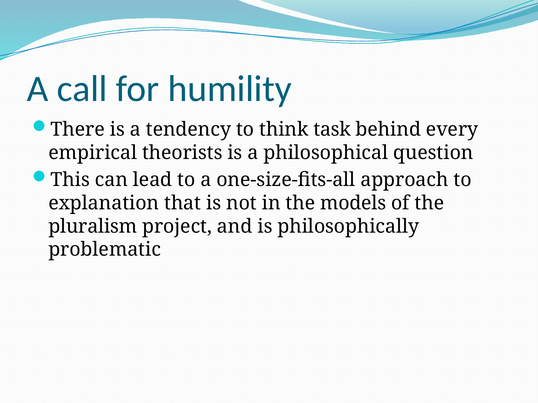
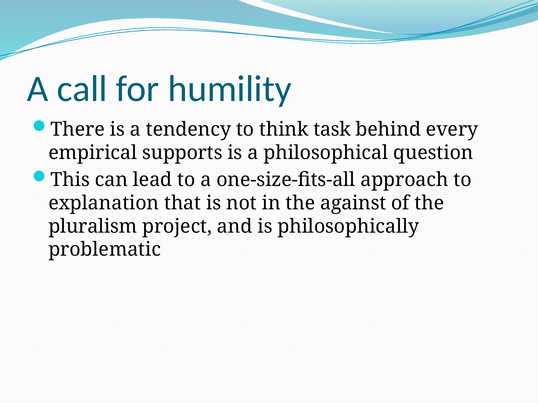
theorists: theorists -> supports
models: models -> against
